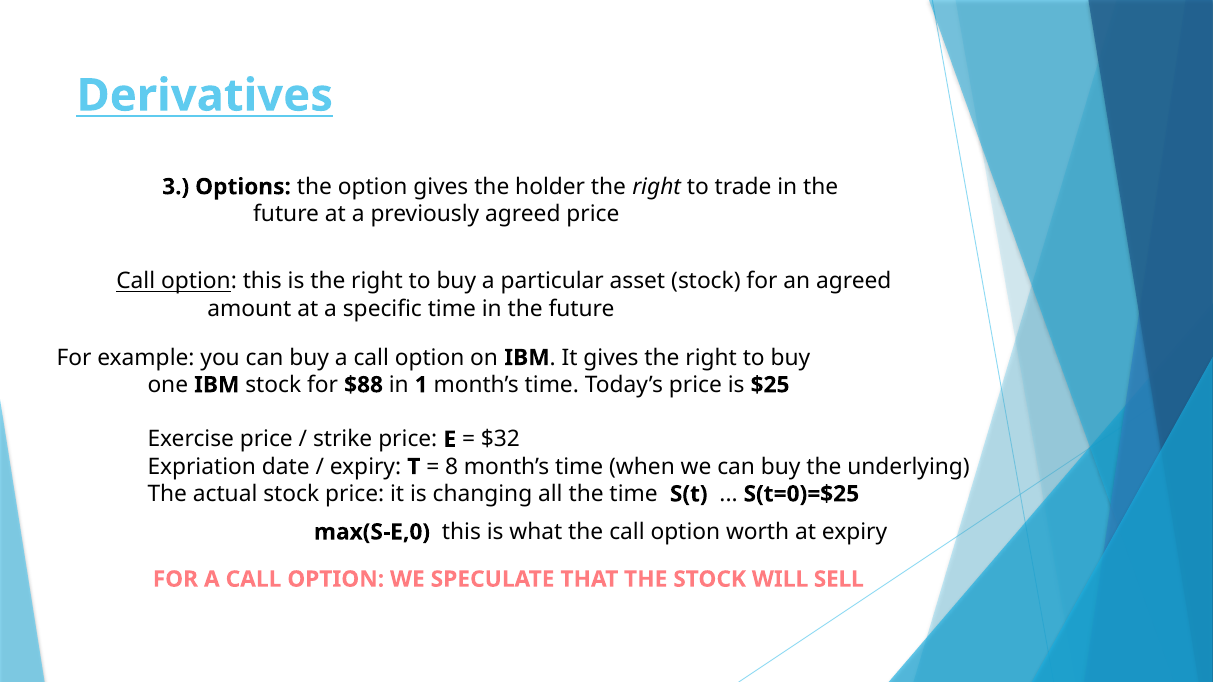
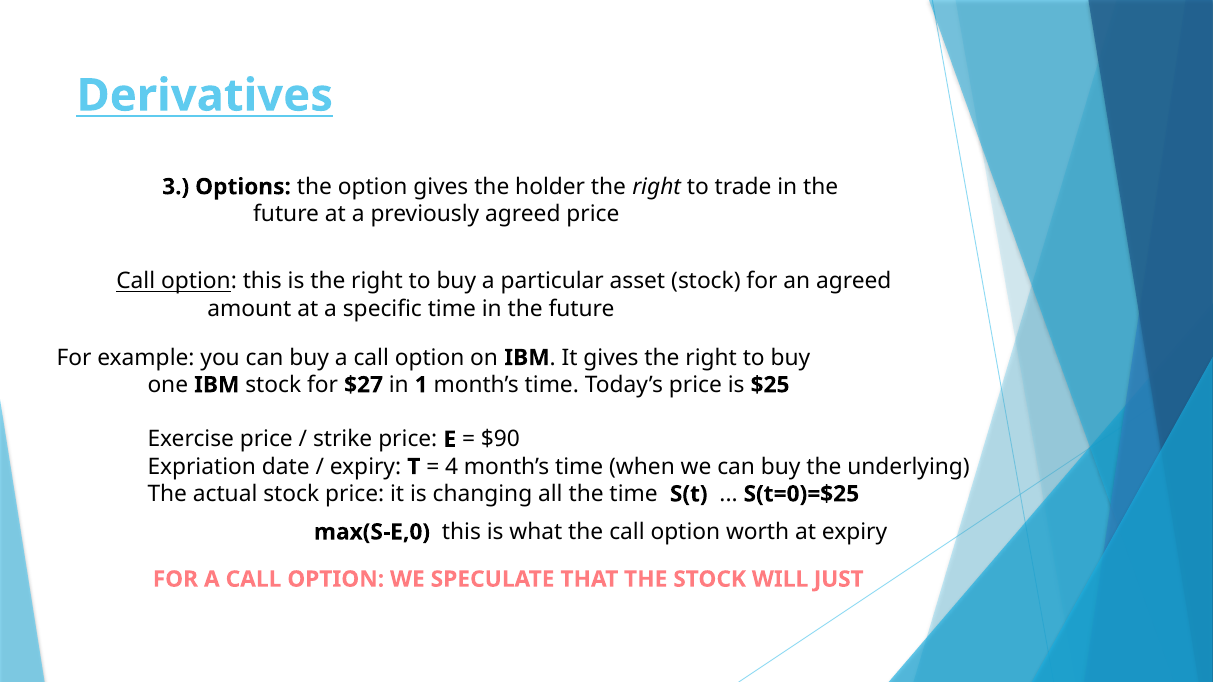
$88: $88 -> $27
$32: $32 -> $90
8: 8 -> 4
SELL: SELL -> JUST
